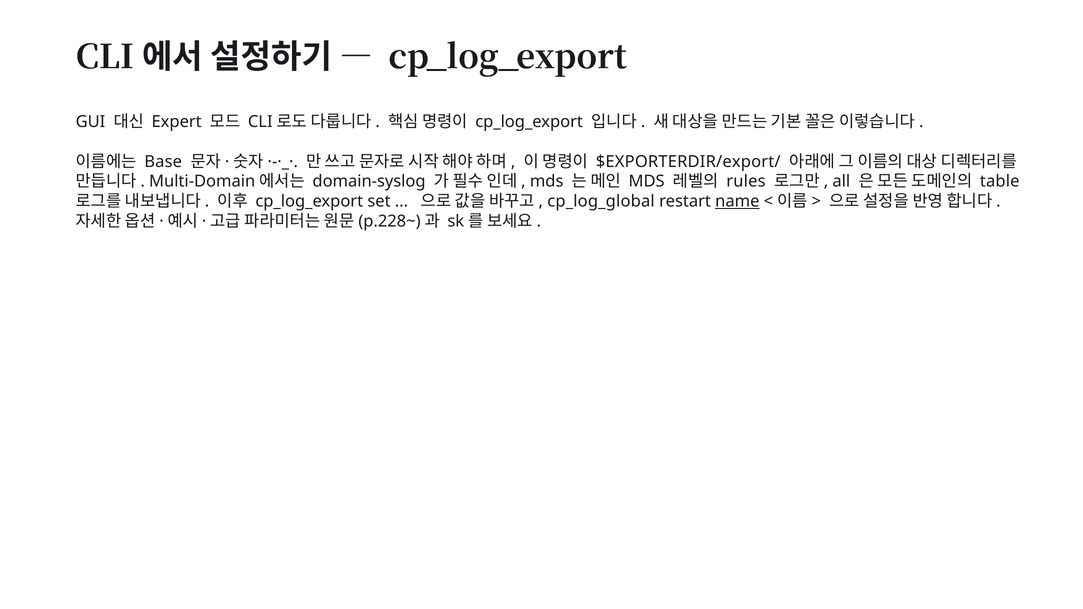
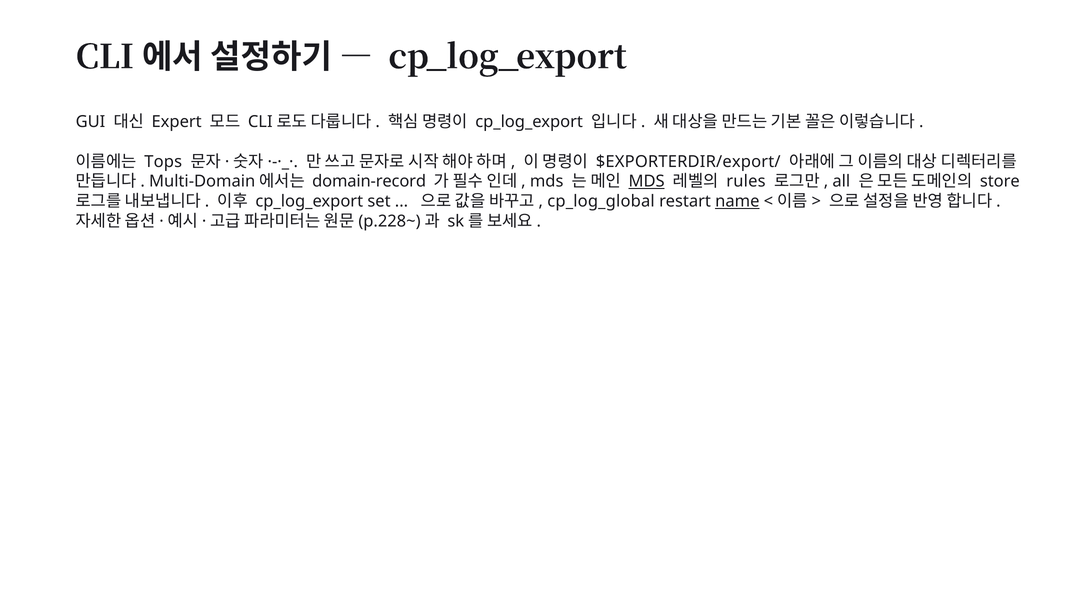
Base: Base -> Tops
domain-syslog: domain-syslog -> domain-record
MDS at (647, 182) underline: none -> present
table: table -> store
